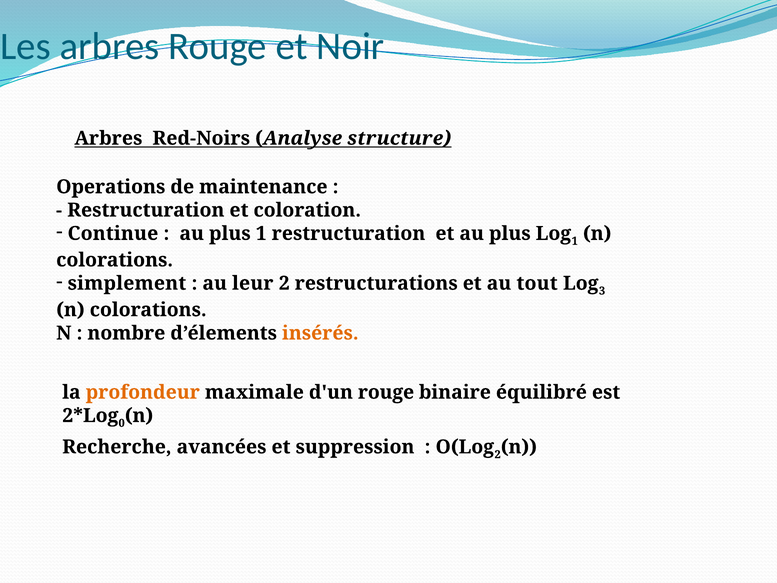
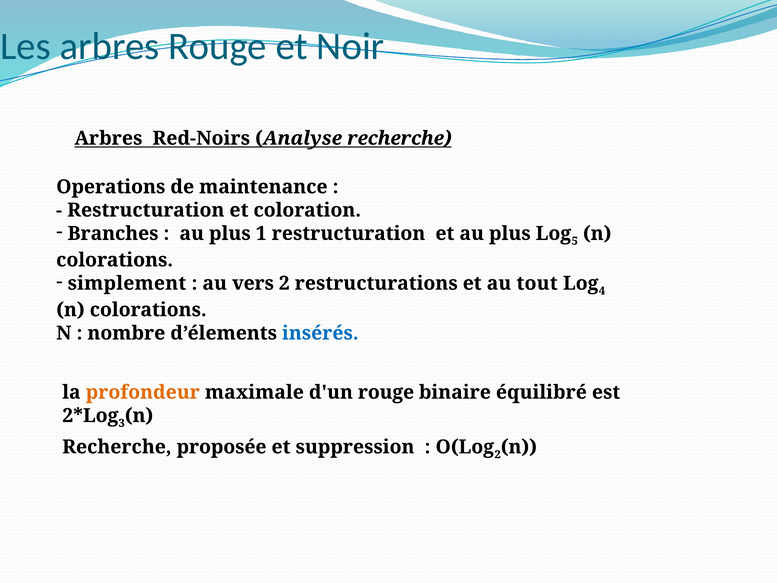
Analyse structure: structure -> recherche
Continue: Continue -> Branches
1 at (575, 241): 1 -> 5
leur: leur -> vers
3: 3 -> 4
insérés colour: orange -> blue
0: 0 -> 3
avancées: avancées -> proposée
